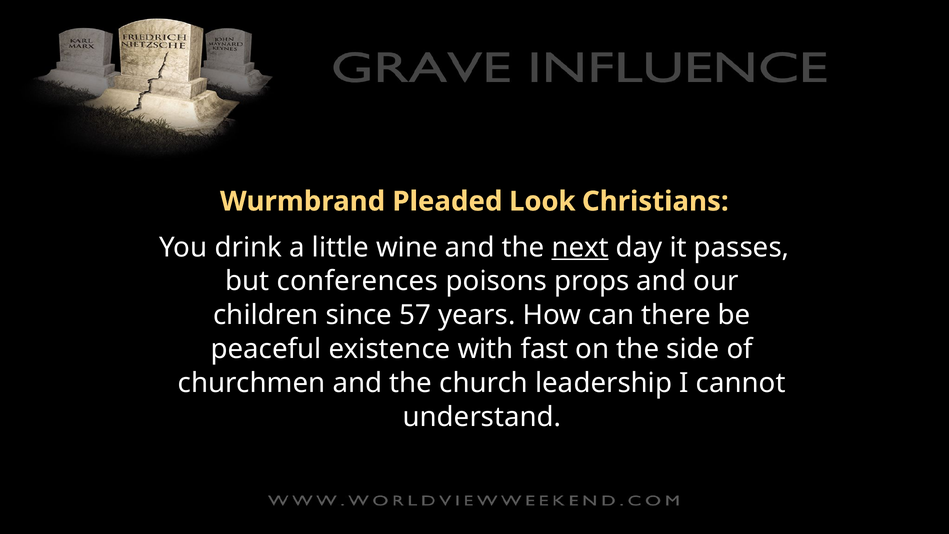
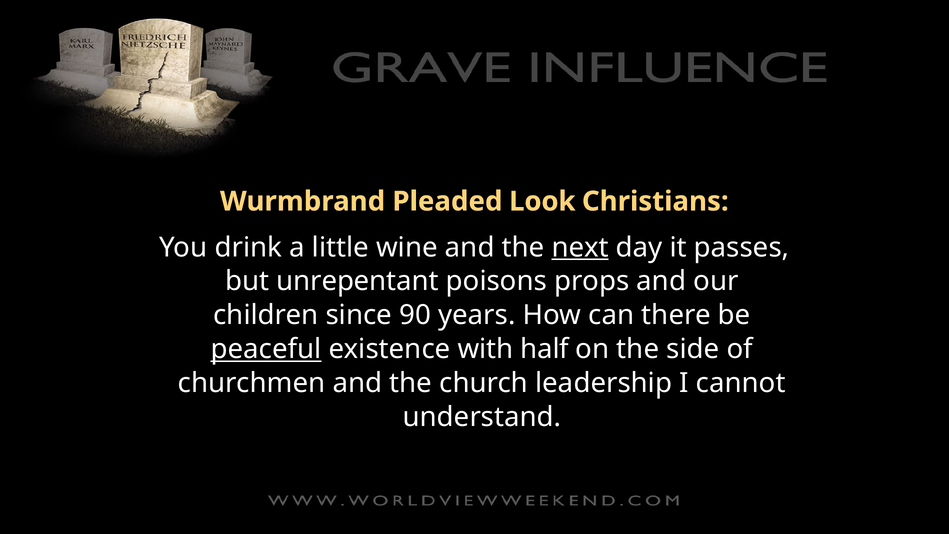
conferences: conferences -> unrepentant
57: 57 -> 90
peaceful underline: none -> present
fast: fast -> half
